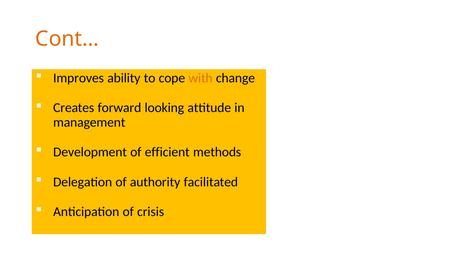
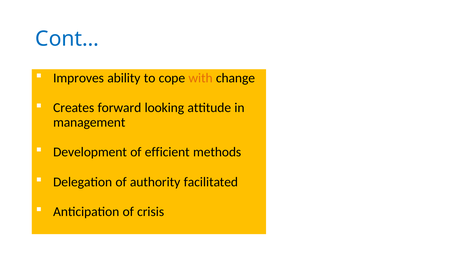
Cont… colour: orange -> blue
